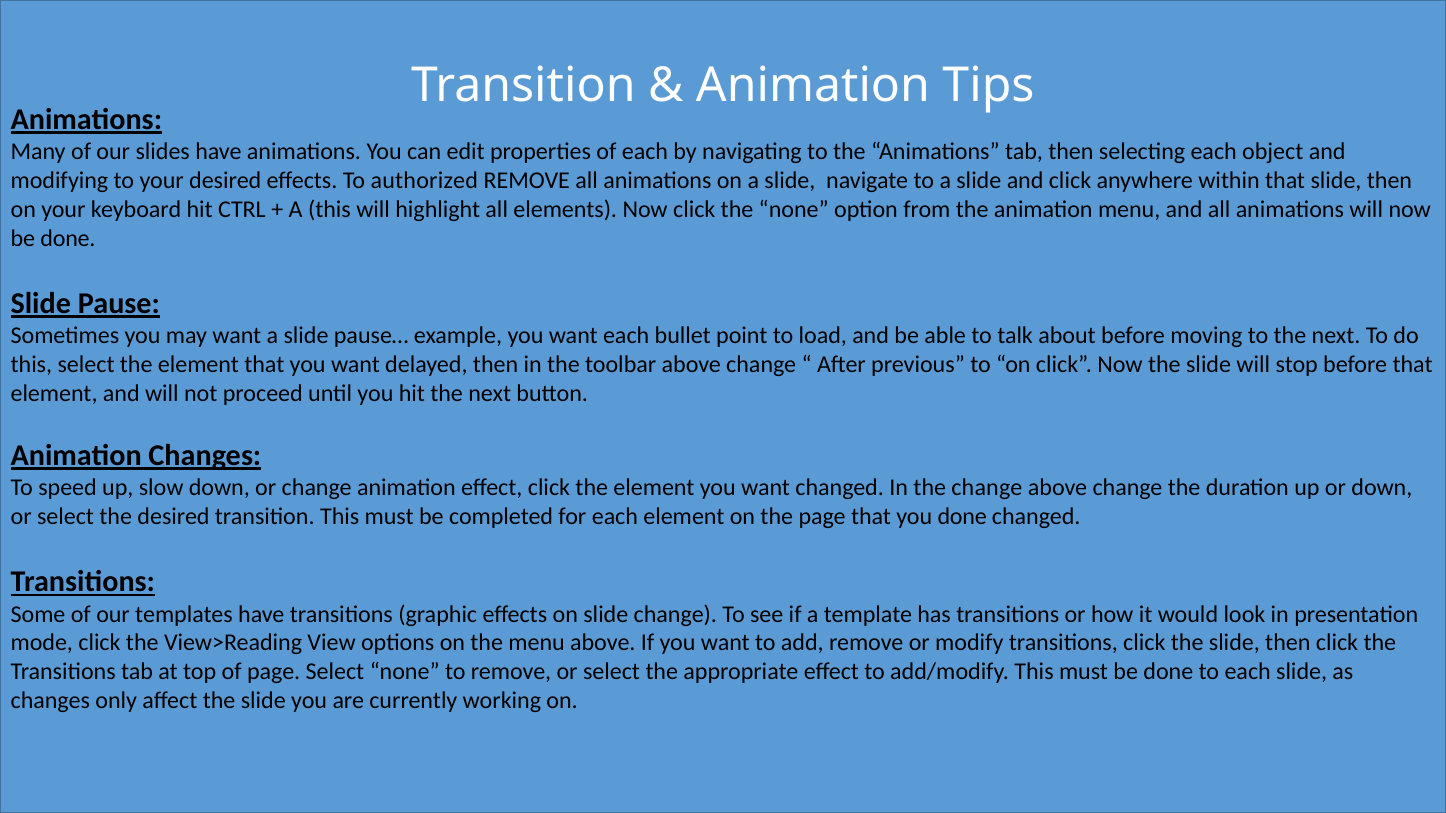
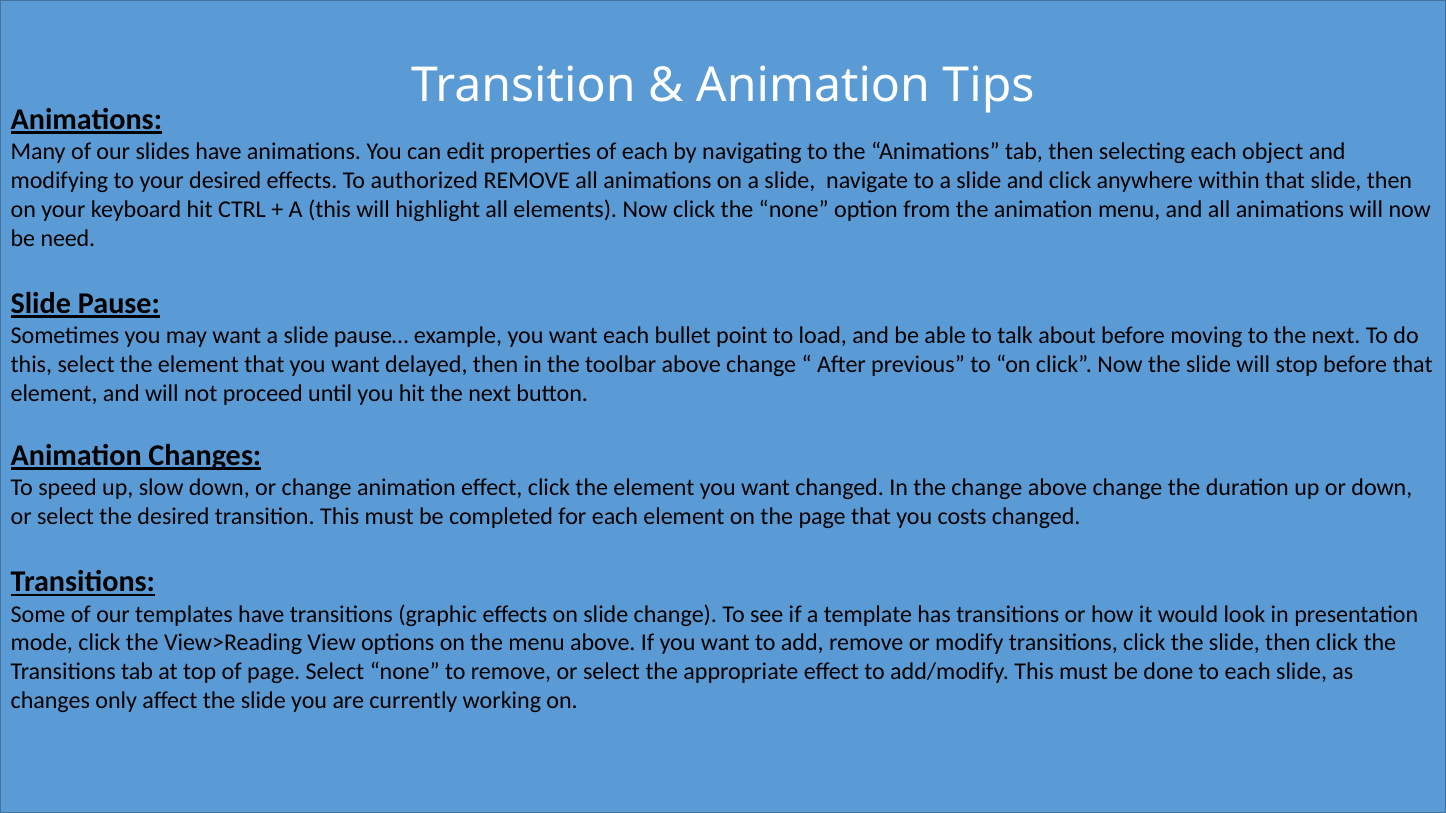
done at (68, 238): done -> need
you done: done -> costs
